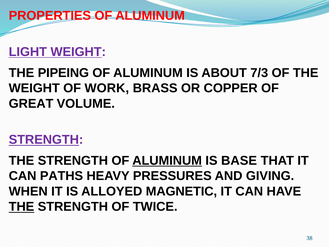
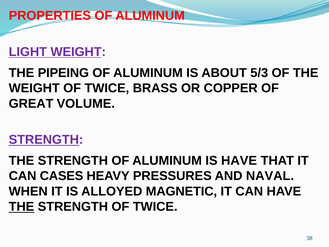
7/3: 7/3 -> 5/3
WEIGHT OF WORK: WORK -> TWICE
ALUMINUM at (167, 160) underline: present -> none
IS BASE: BASE -> HAVE
PATHS: PATHS -> CASES
GIVING: GIVING -> NAVAL
